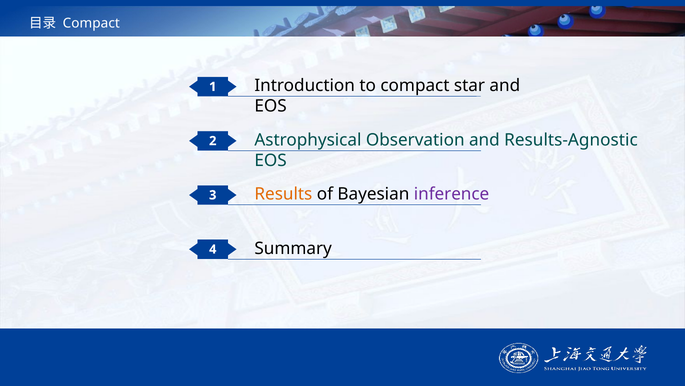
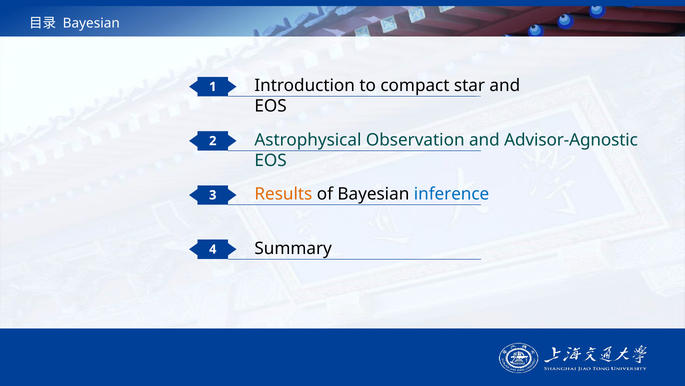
Compact at (91, 23): Compact -> Bayesian
Results-Agnostic: Results-Agnostic -> Advisor-Agnostic
inference colour: purple -> blue
